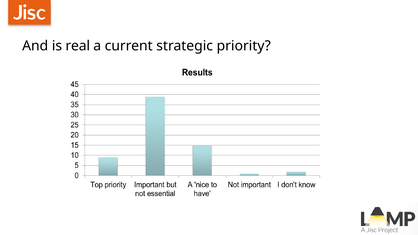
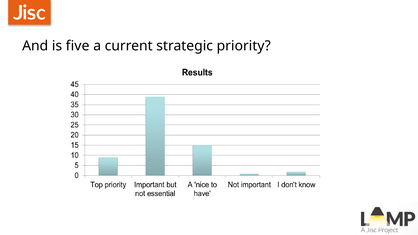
real: real -> five
